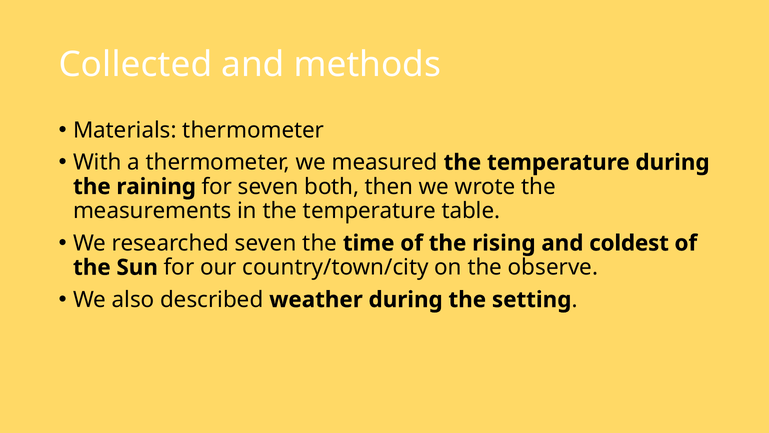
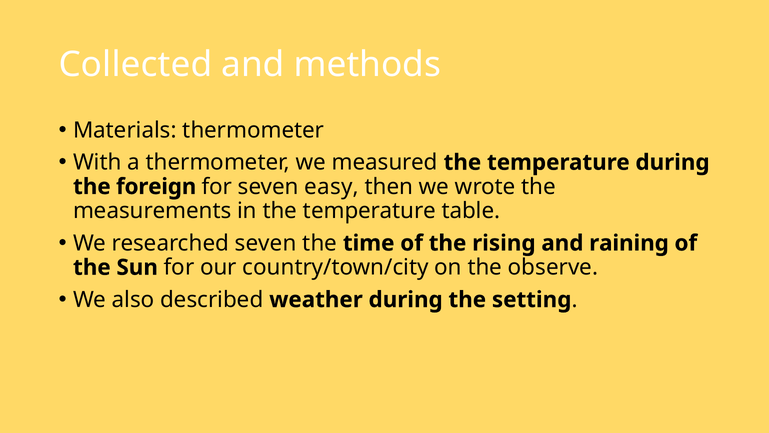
raining: raining -> foreign
both: both -> easy
coldest: coldest -> raining
